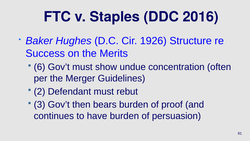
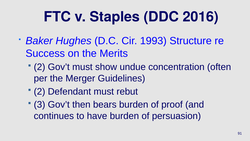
1926: 1926 -> 1993
6 at (40, 67): 6 -> 2
